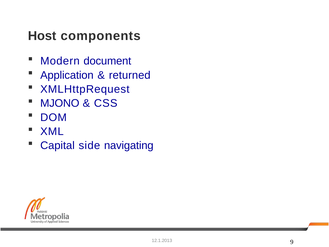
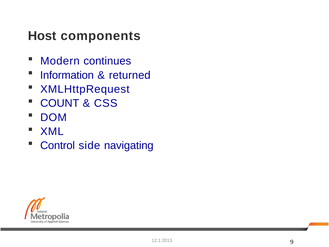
document: document -> continues
Application: Application -> Information
MJONO: MJONO -> COUNT
Capital: Capital -> Control
